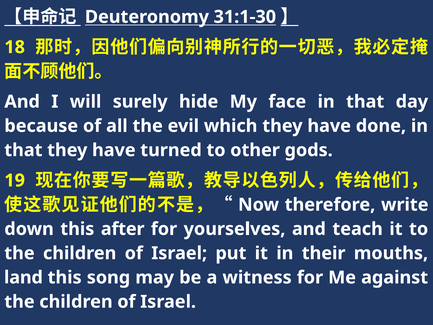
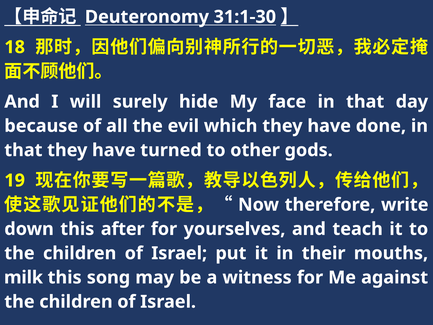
land: land -> milk
